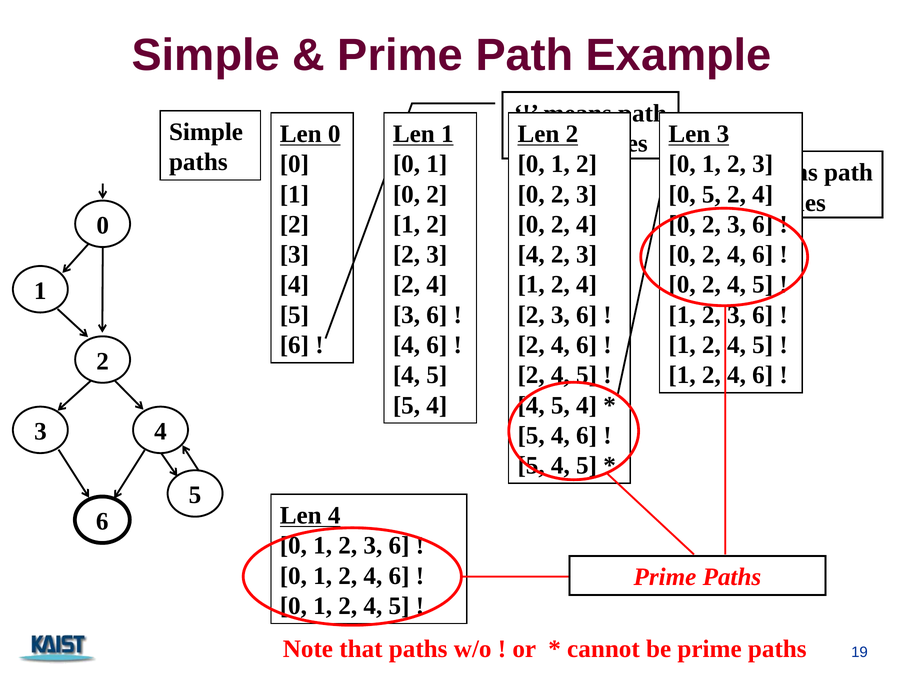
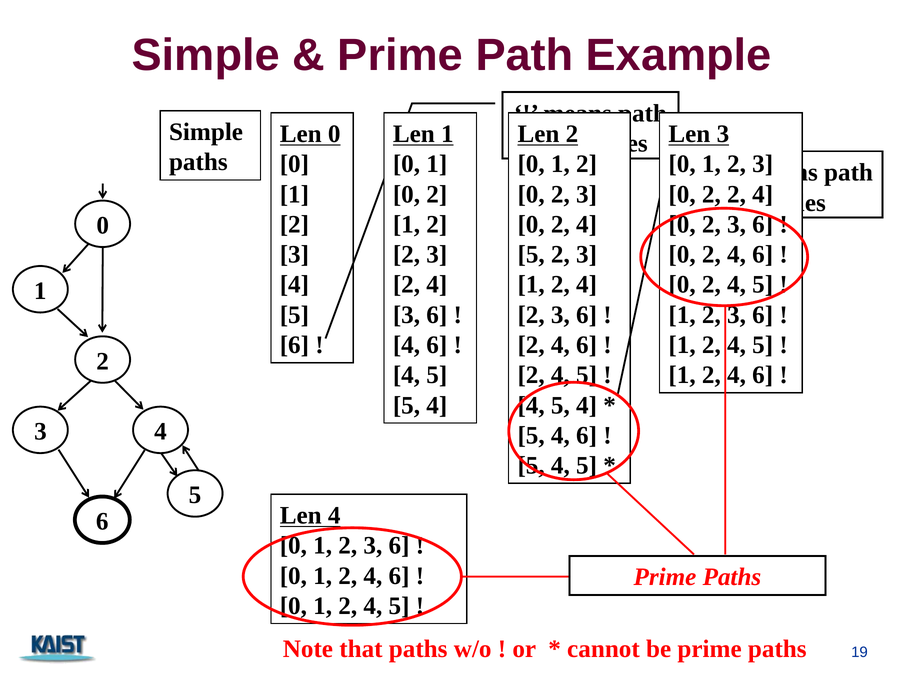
5 at (711, 194): 5 -> 2
4 at (531, 255): 4 -> 5
